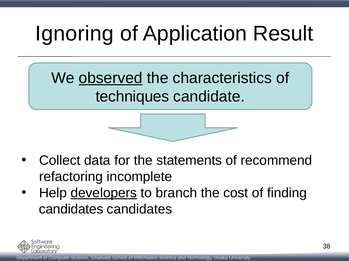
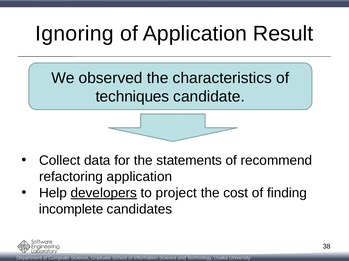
observed underline: present -> none
refactoring incomplete: incomplete -> application
branch: branch -> project
candidates at (71, 210): candidates -> incomplete
